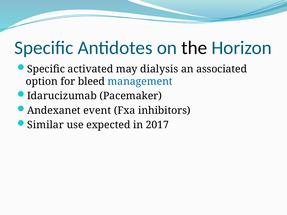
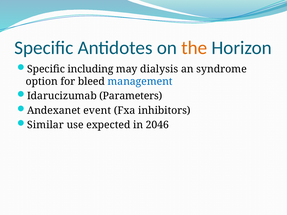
the colour: black -> orange
activated: activated -> including
associated: associated -> syndrome
Pacemaker: Pacemaker -> Parameters
2017: 2017 -> 2046
